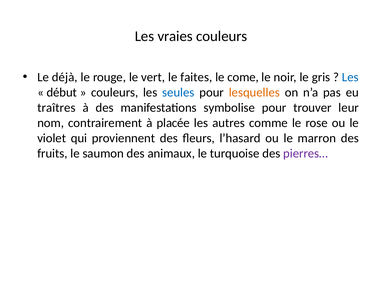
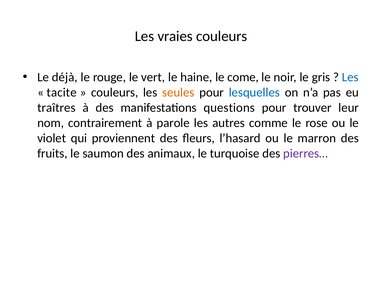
faites: faites -> haine
début: début -> tacite
seules colour: blue -> orange
lesquelles colour: orange -> blue
symbolise: symbolise -> questions
placée: placée -> parole
